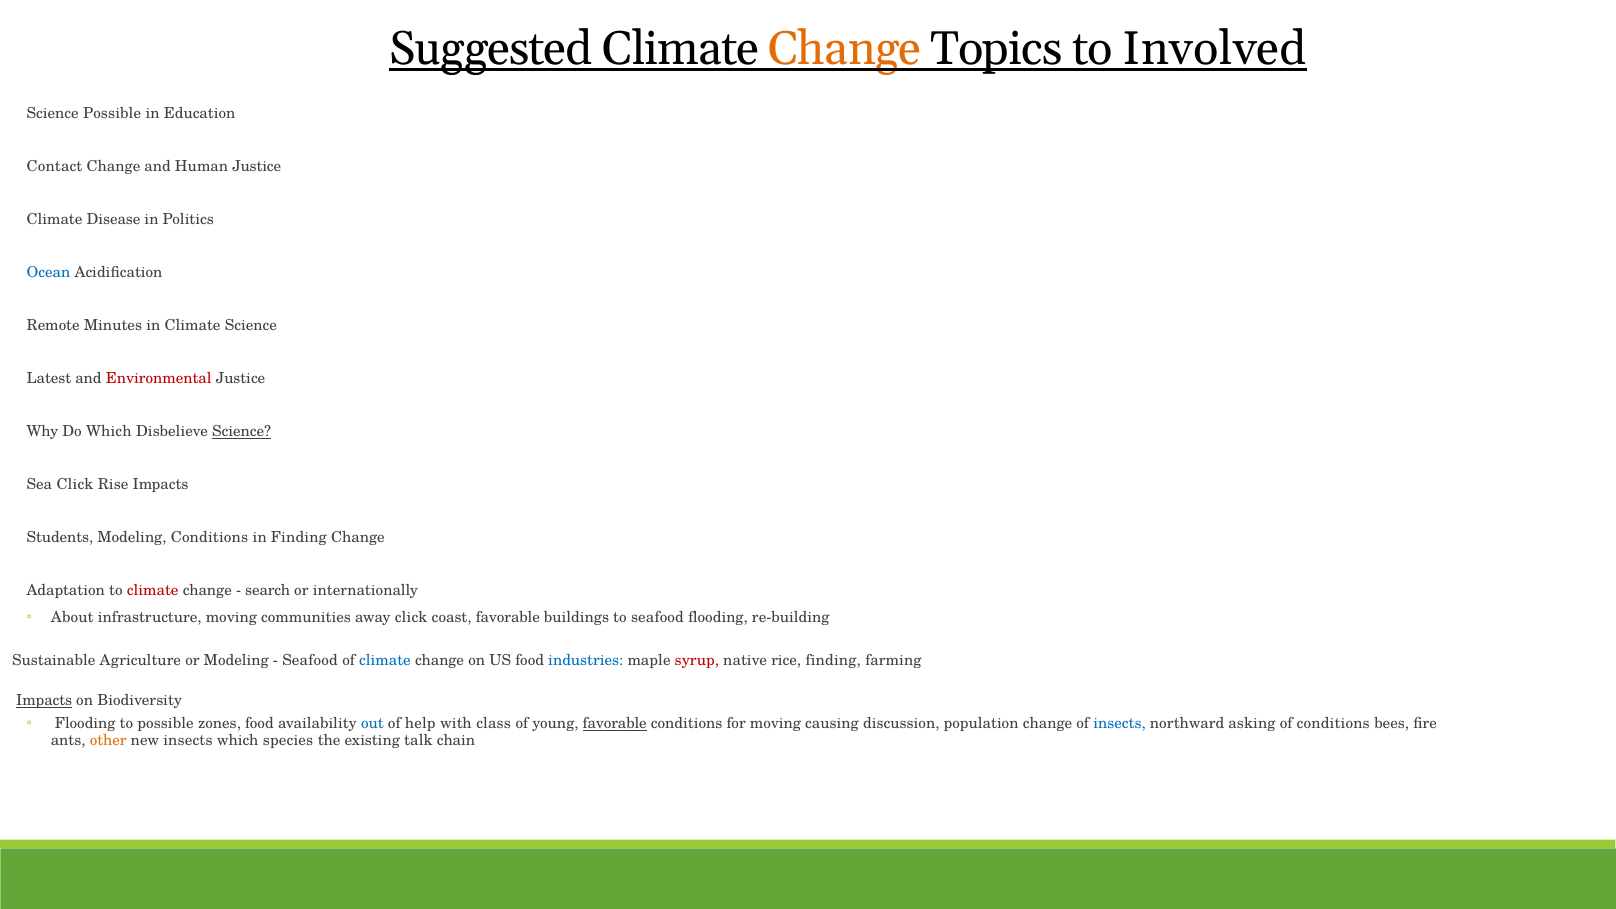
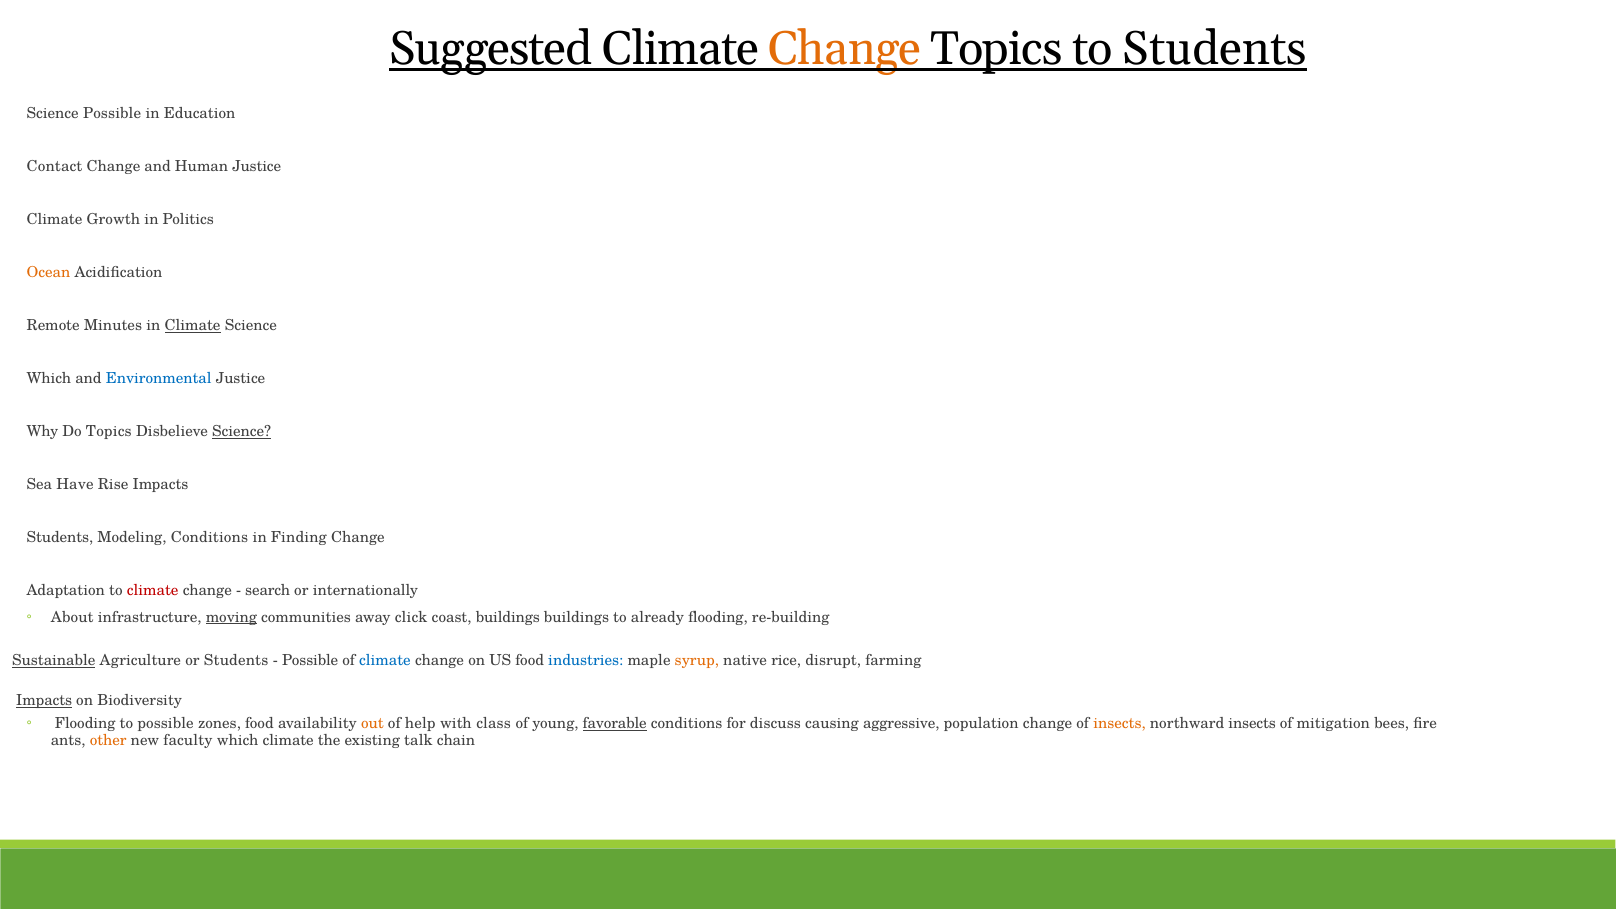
to Involved: Involved -> Students
Disease: Disease -> Growth
Ocean colour: blue -> orange
Climate at (193, 326) underline: none -> present
Latest at (49, 379): Latest -> Which
Environmental colour: red -> blue
Do Which: Which -> Topics
Sea Click: Click -> Have
moving at (231, 617) underline: none -> present
coast favorable: favorable -> buildings
to seafood: seafood -> already
Sustainable underline: none -> present
or Modeling: Modeling -> Students
Seafood at (310, 661): Seafood -> Possible
syrup colour: red -> orange
rice finding: finding -> disrupt
out colour: blue -> orange
for moving: moving -> discuss
discussion: discussion -> aggressive
insects at (1120, 724) colour: blue -> orange
northward asking: asking -> insects
of conditions: conditions -> mitigation
new insects: insects -> faculty
which species: species -> climate
